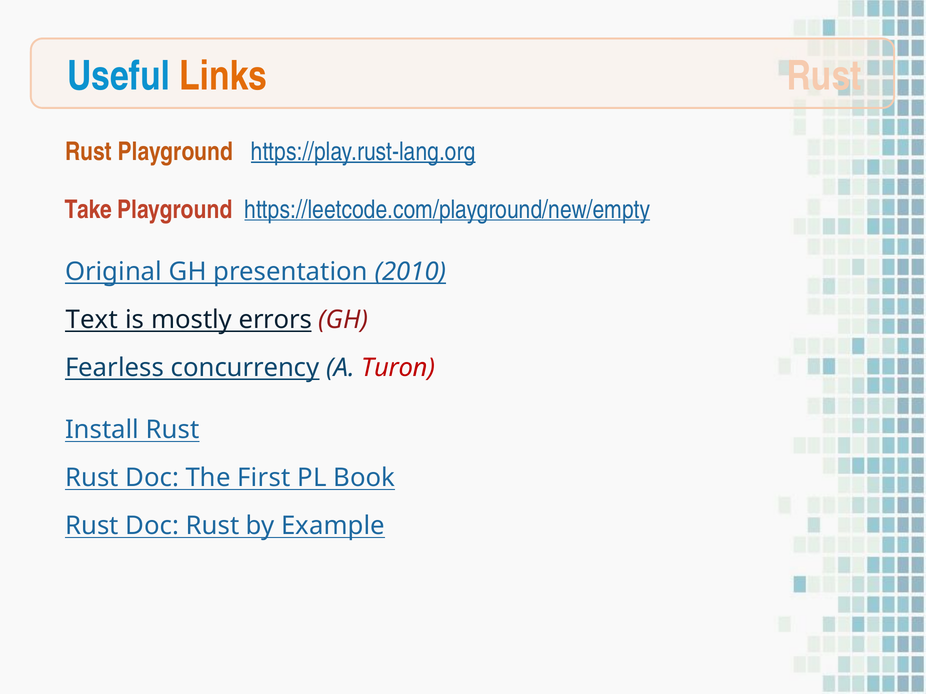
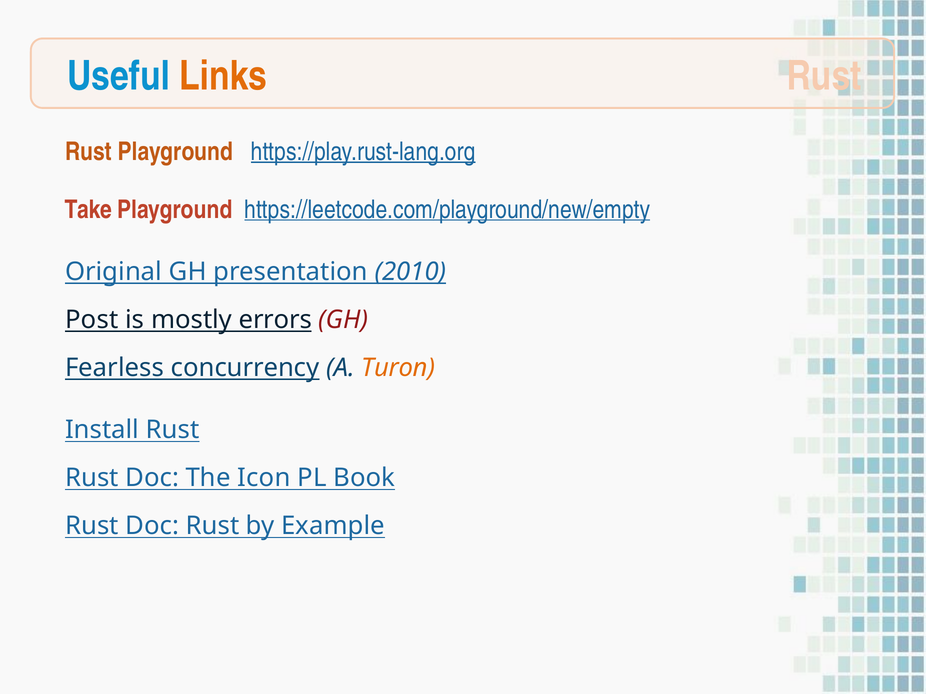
Text: Text -> Post
Turon colour: red -> orange
First: First -> Icon
